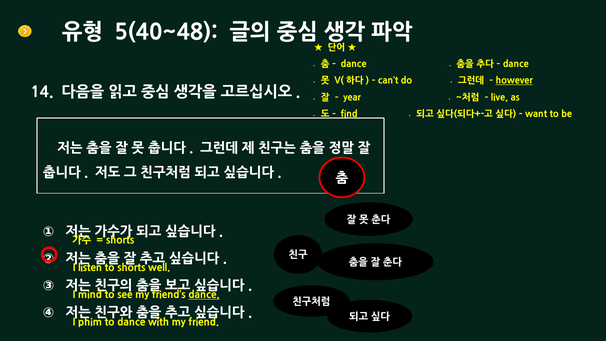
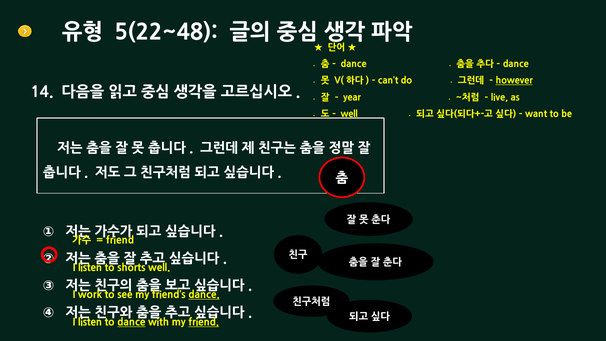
5(40~48: 5(40~48 -> 5(22~48
find at (349, 114): find -> well
shorts at (120, 240): shorts -> friend
mind: mind -> work
phim at (90, 322): phim -> listen
dance at (131, 322) underline: none -> present
friend at (204, 322) underline: none -> present
